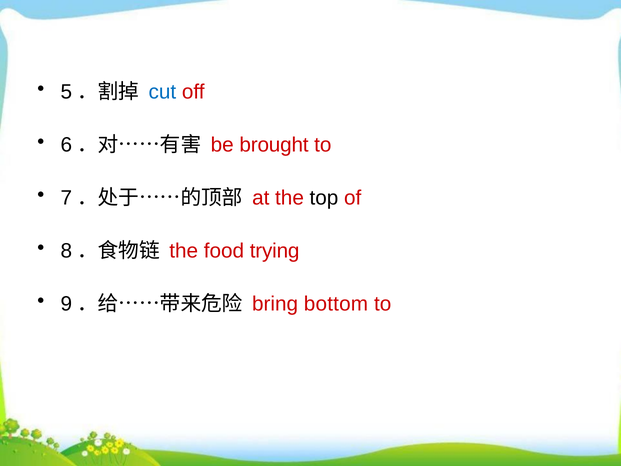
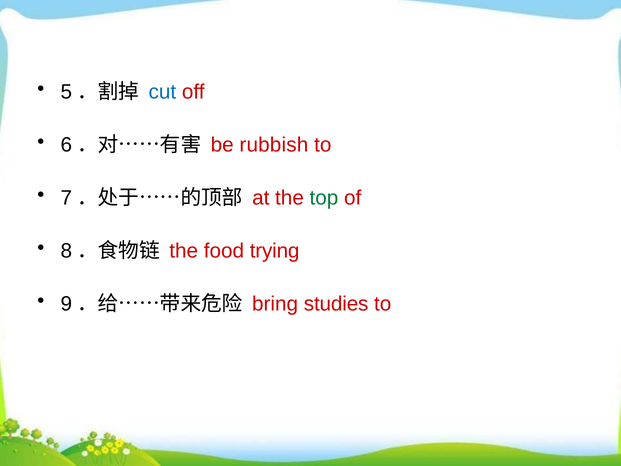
brought: brought -> rubbish
top colour: black -> green
bottom: bottom -> studies
